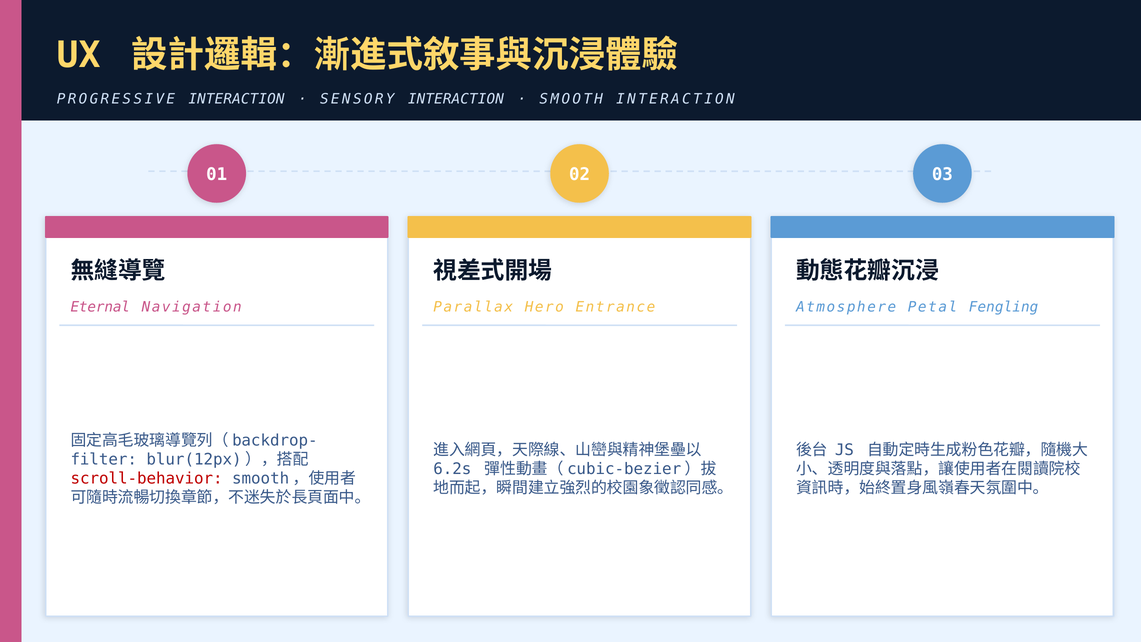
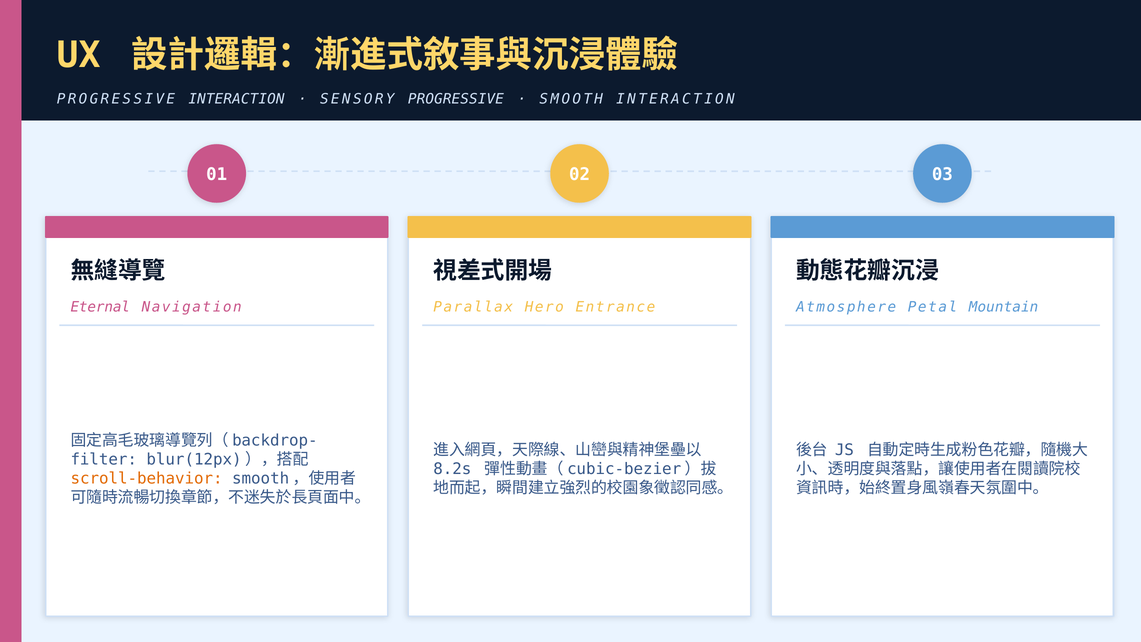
SENSORY INTERACTION: INTERACTION -> PROGRESSIVE
Fengling: Fengling -> Mountain
6.2s: 6.2s -> 8.2s
scroll-behavior colour: red -> orange
